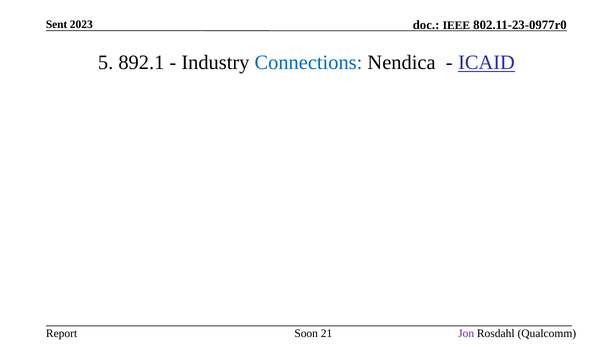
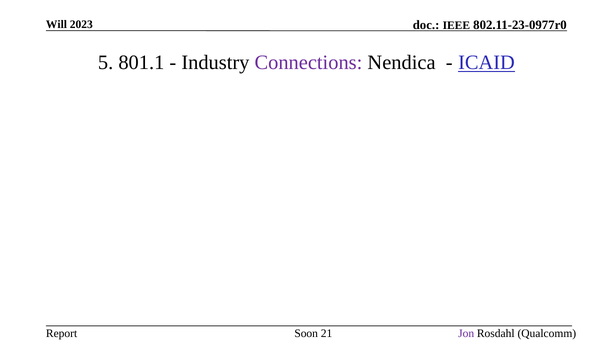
Sent: Sent -> Will
892.1: 892.1 -> 801.1
Connections colour: blue -> purple
